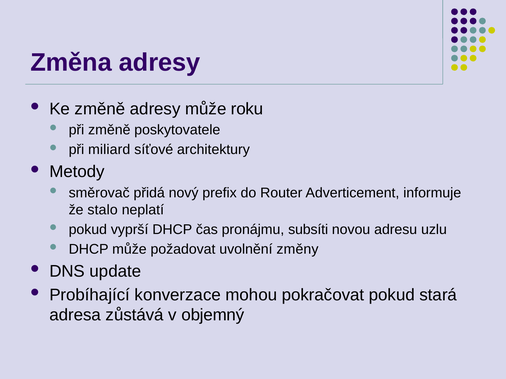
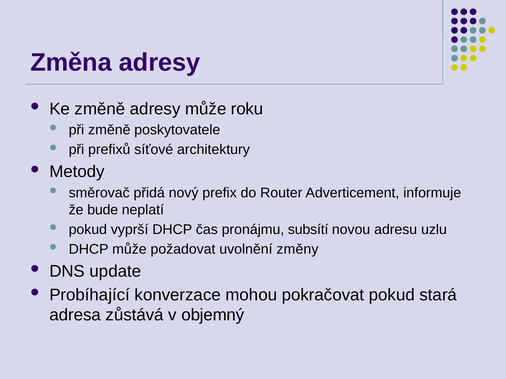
miliard: miliard -> prefixů
stalo: stalo -> bude
subsíti: subsíti -> subsítí
